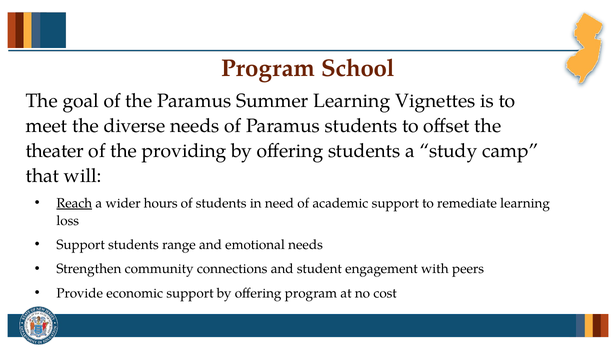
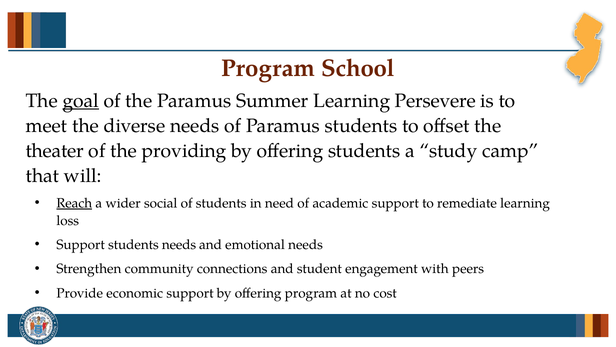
goal underline: none -> present
Vignettes: Vignettes -> Persevere
hours: hours -> social
students range: range -> needs
